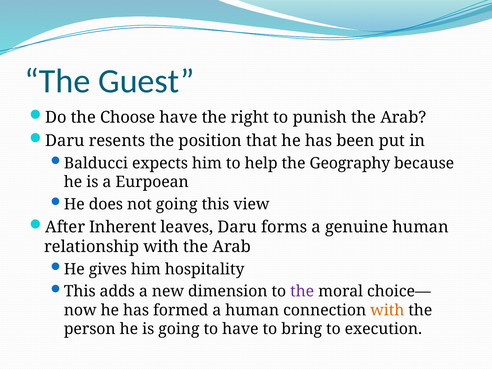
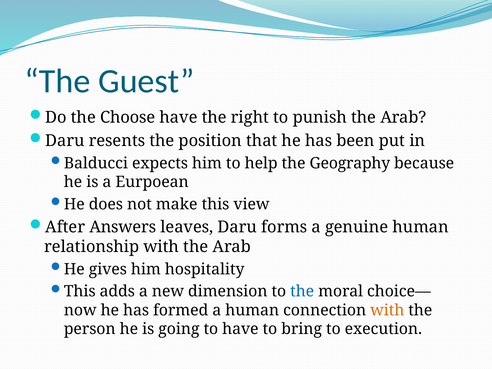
not going: going -> make
Inherent: Inherent -> Answers
the at (302, 291) colour: purple -> blue
